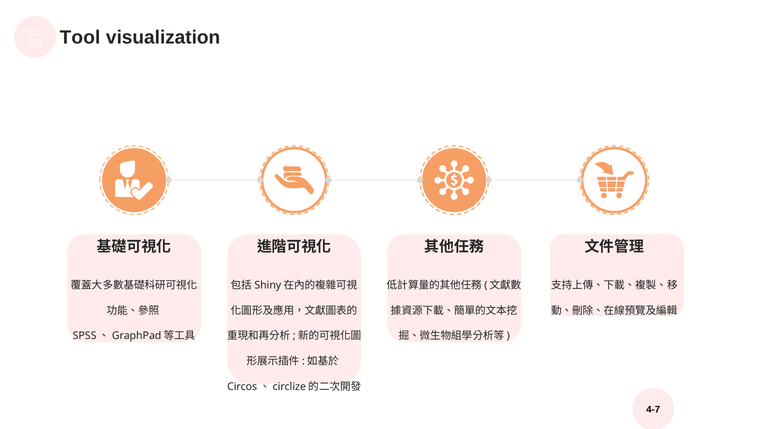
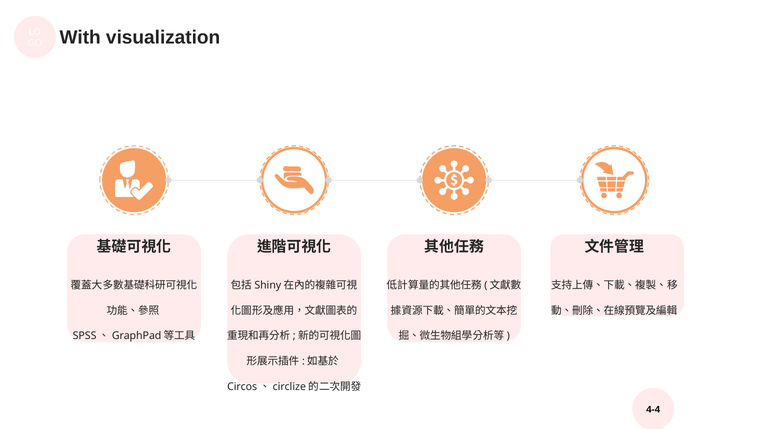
Tool: Tool -> With
4-7: 4-7 -> 4-4
